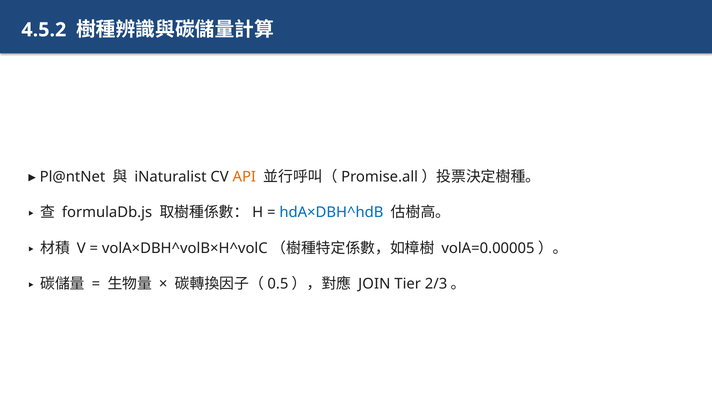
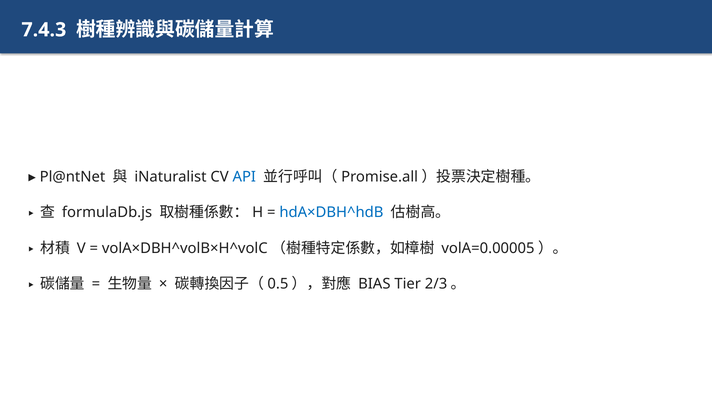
4.5.2: 4.5.2 -> 7.4.3
API colour: orange -> blue
JOIN: JOIN -> BIAS
